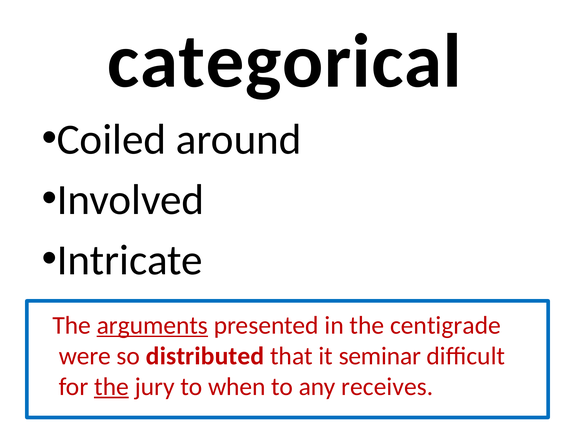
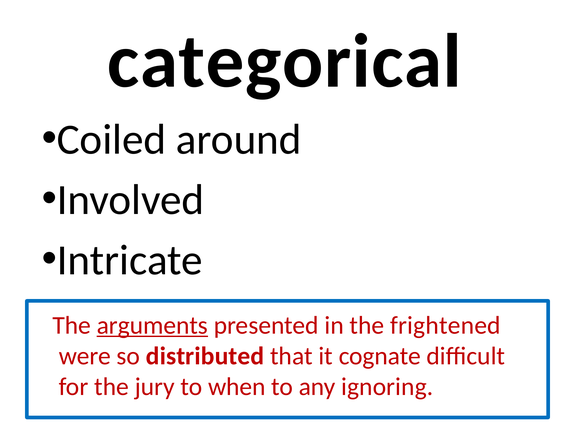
centigrade: centigrade -> frightened
seminar: seminar -> cognate
the at (111, 387) underline: present -> none
receives: receives -> ignoring
